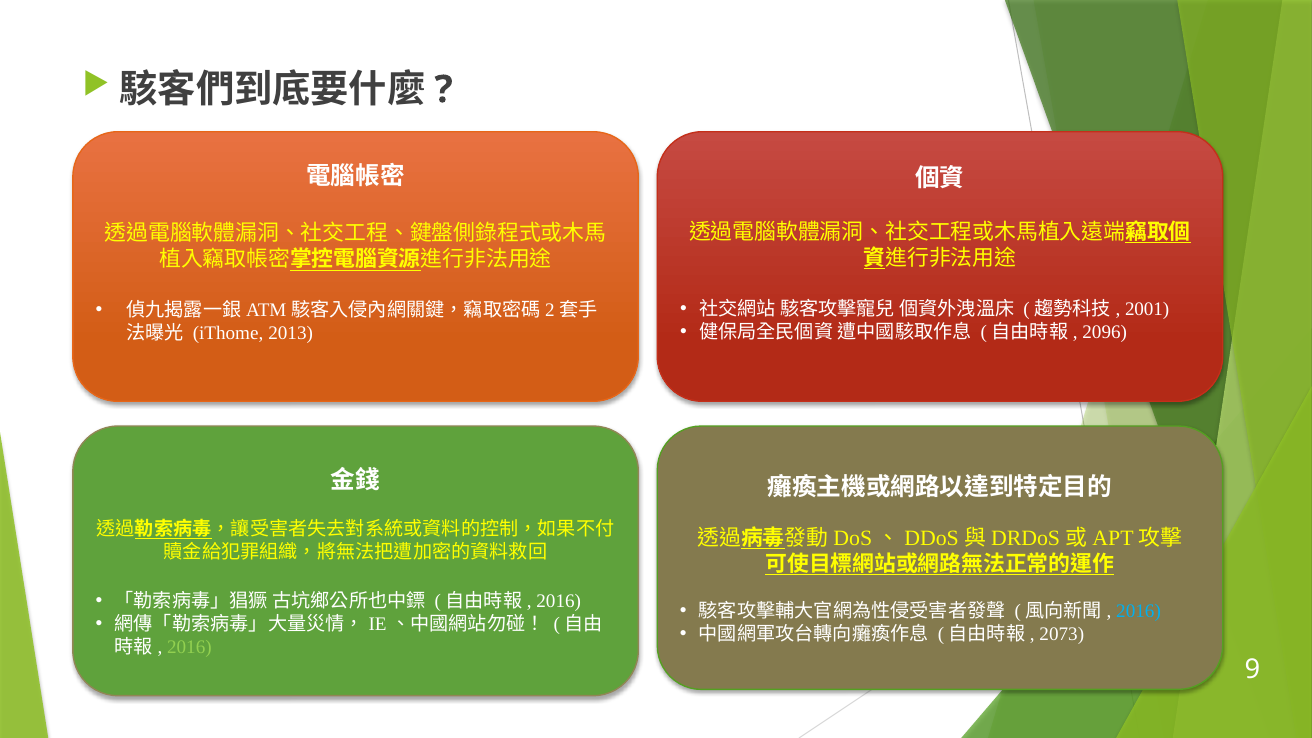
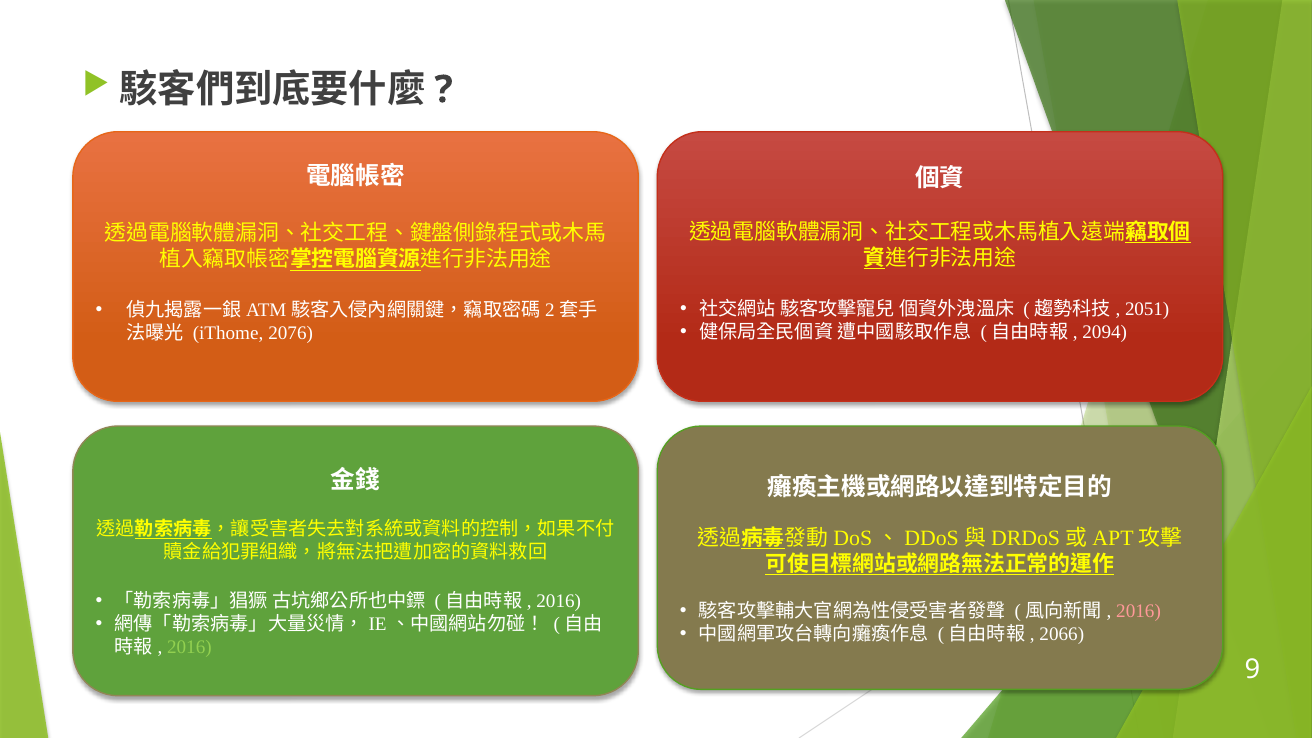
2001: 2001 -> 2051
2096: 2096 -> 2094
2013: 2013 -> 2076
2016 at (1139, 611) colour: light blue -> pink
2073: 2073 -> 2066
